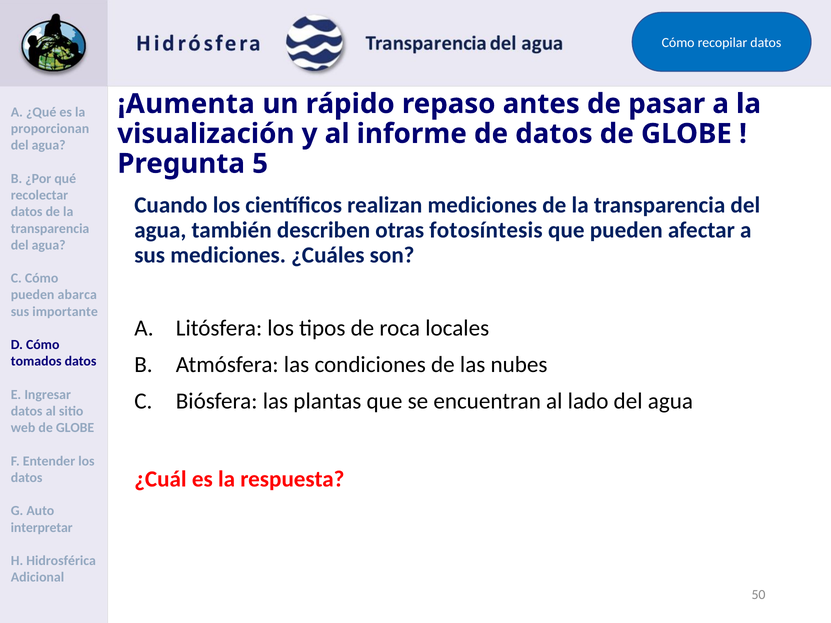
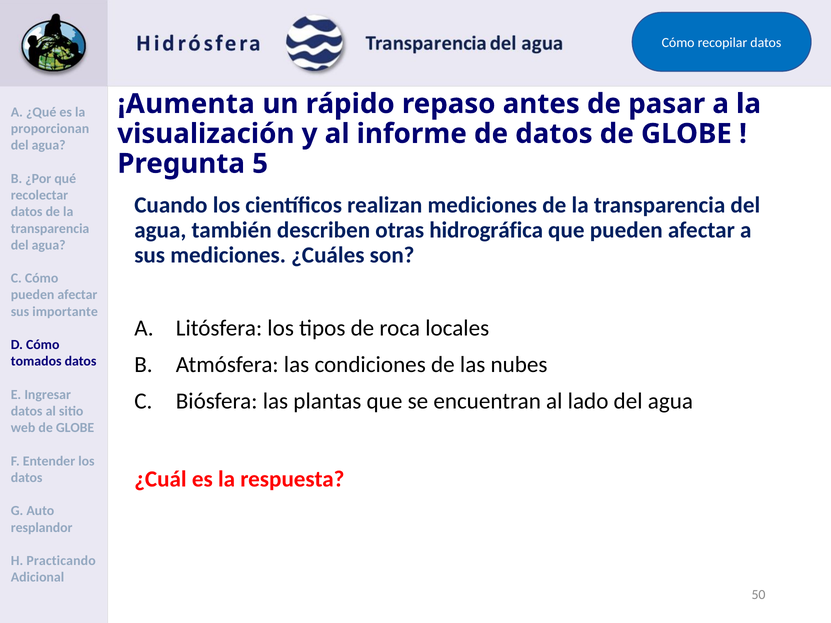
fotosíntesis: fotosíntesis -> hidrográfica
abarca at (77, 295): abarca -> afectar
interpretar: interpretar -> resplandor
Hidrosférica: Hidrosférica -> Practicando
